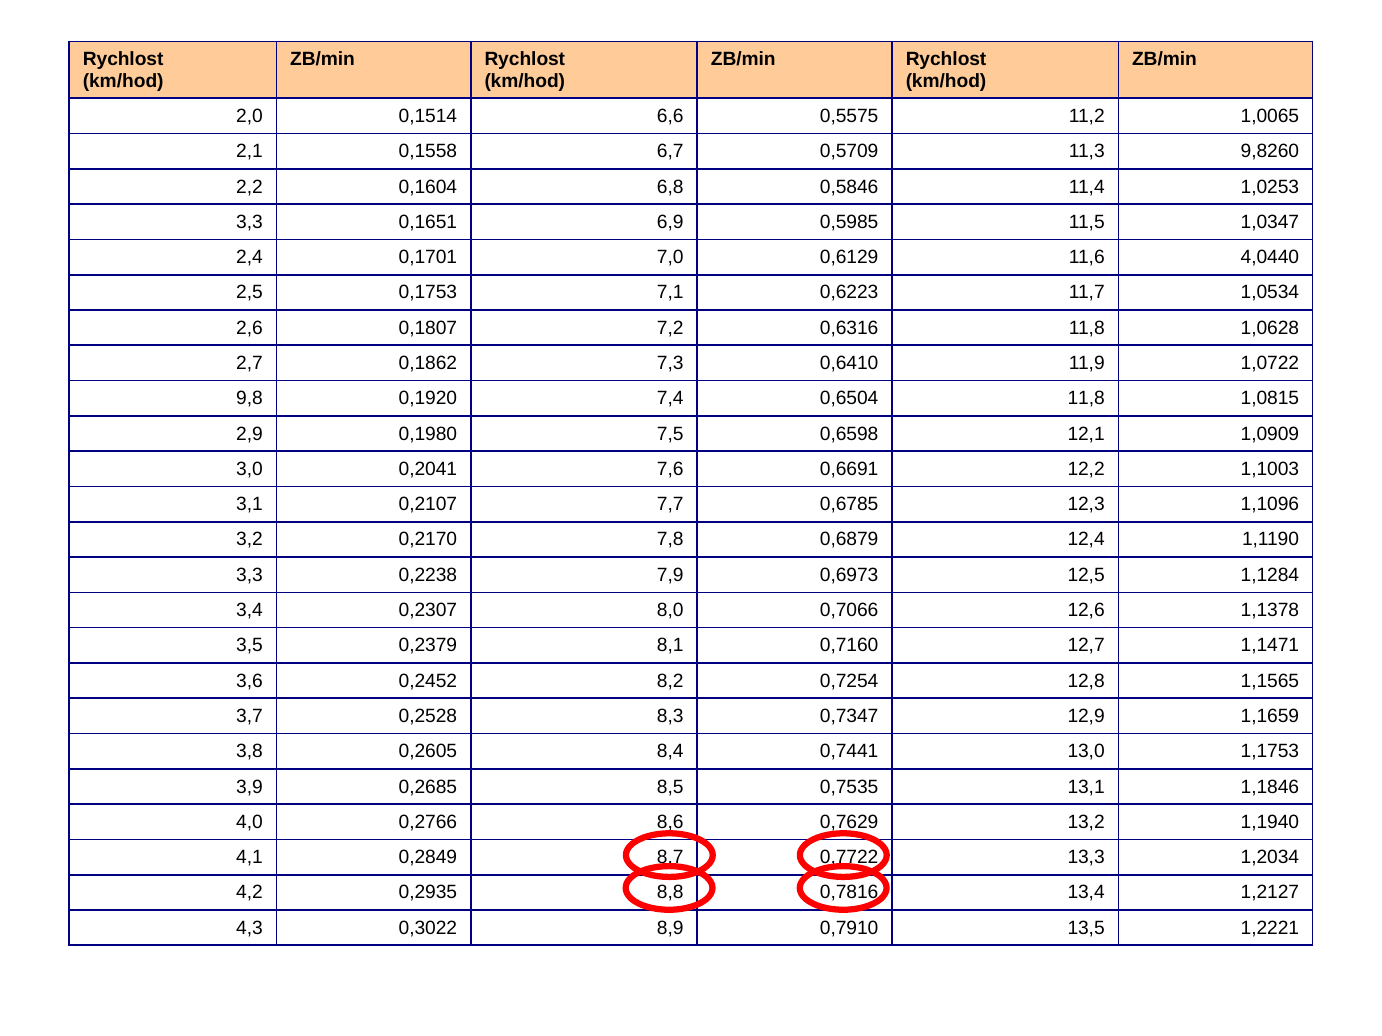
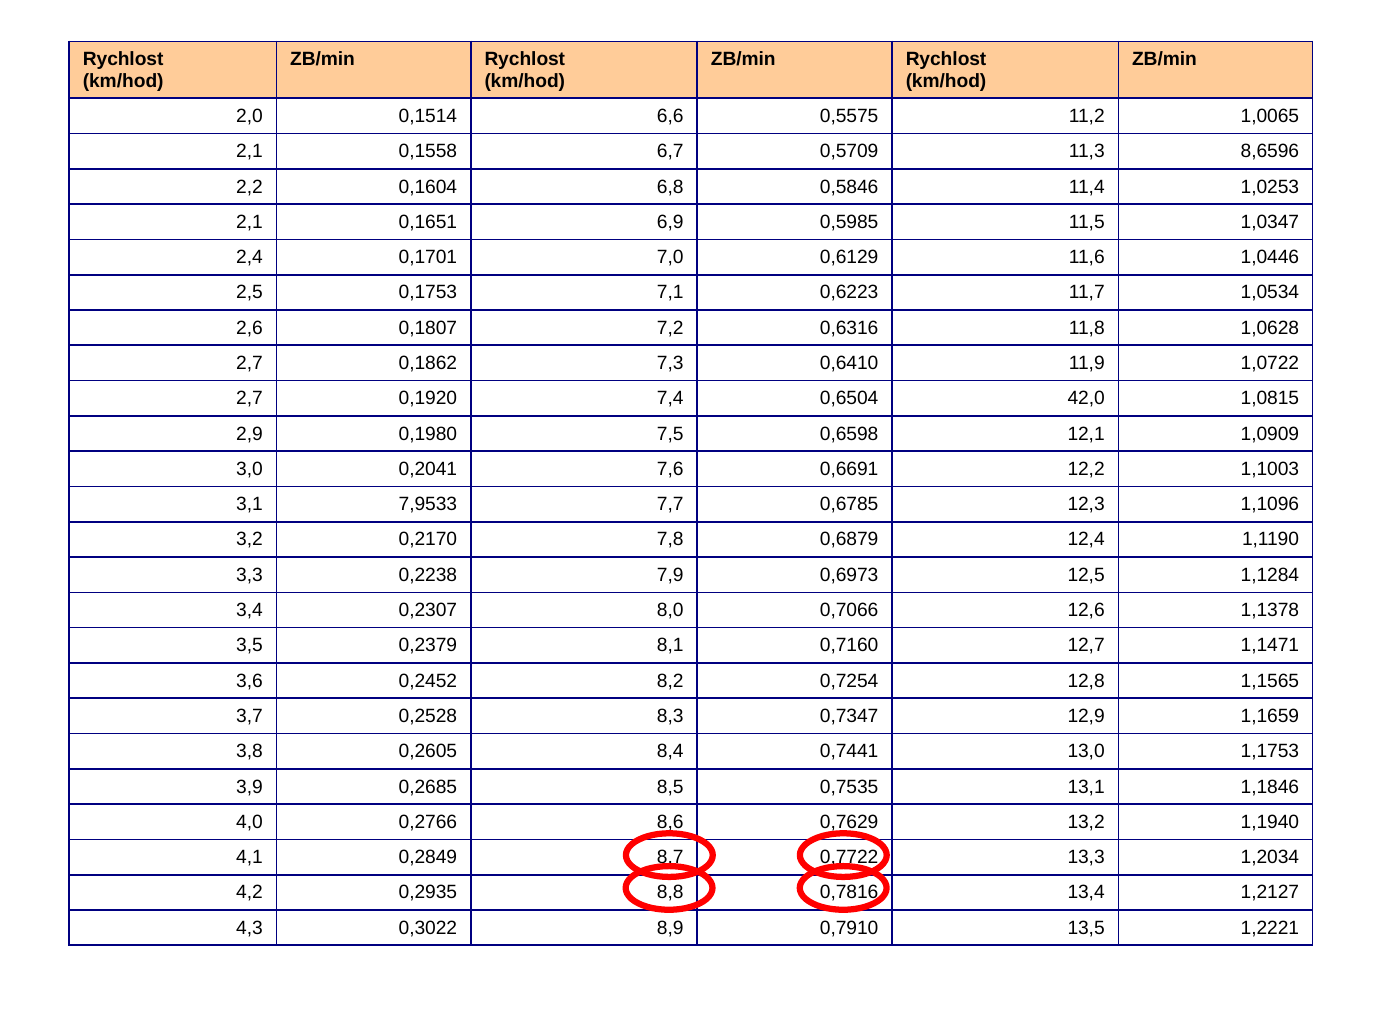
9,8260: 9,8260 -> 8,6596
3,3 at (249, 222): 3,3 -> 2,1
4,0440: 4,0440 -> 1,0446
9,8 at (249, 399): 9,8 -> 2,7
0,6504 11,8: 11,8 -> 42,0
0,2107: 0,2107 -> 7,9533
